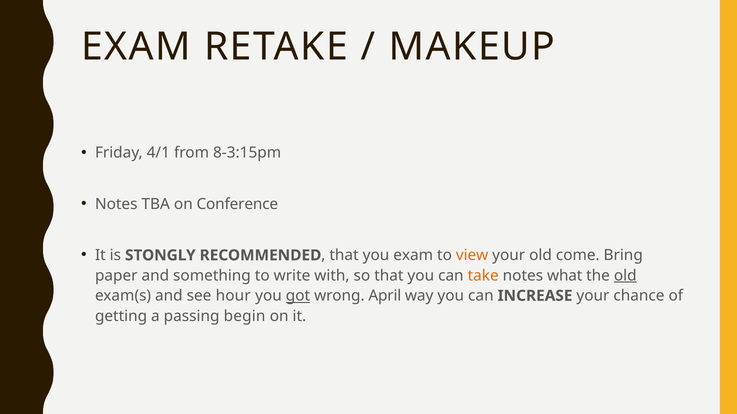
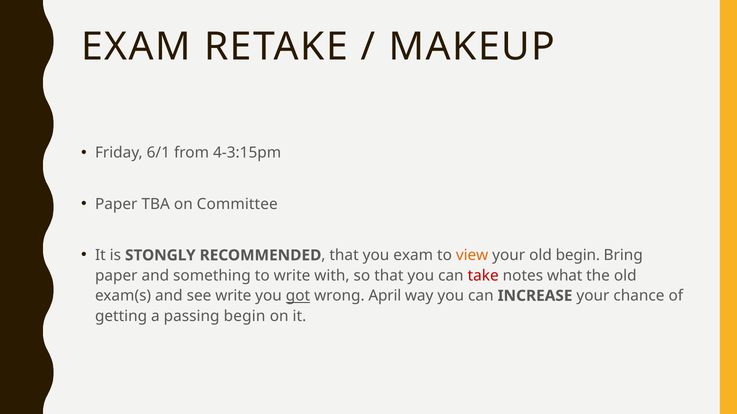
4/1: 4/1 -> 6/1
8-3:15pm: 8-3:15pm -> 4-3:15pm
Notes at (116, 204): Notes -> Paper
Conference: Conference -> Committee
old come: come -> begin
take colour: orange -> red
old at (625, 276) underline: present -> none
see hour: hour -> write
